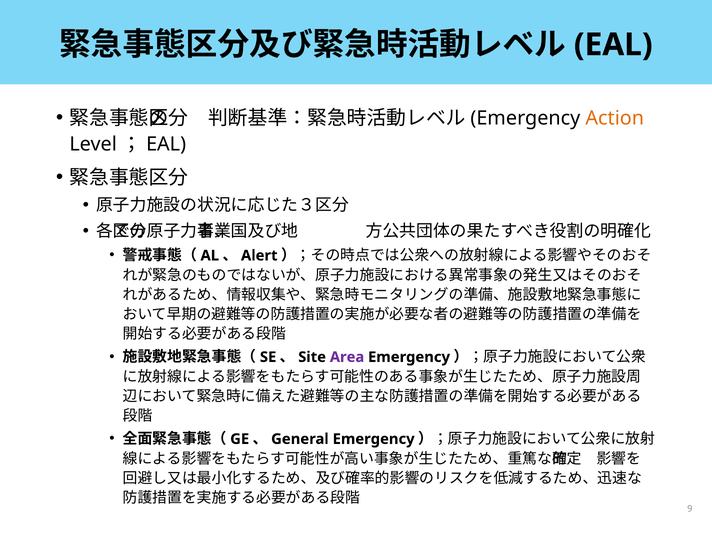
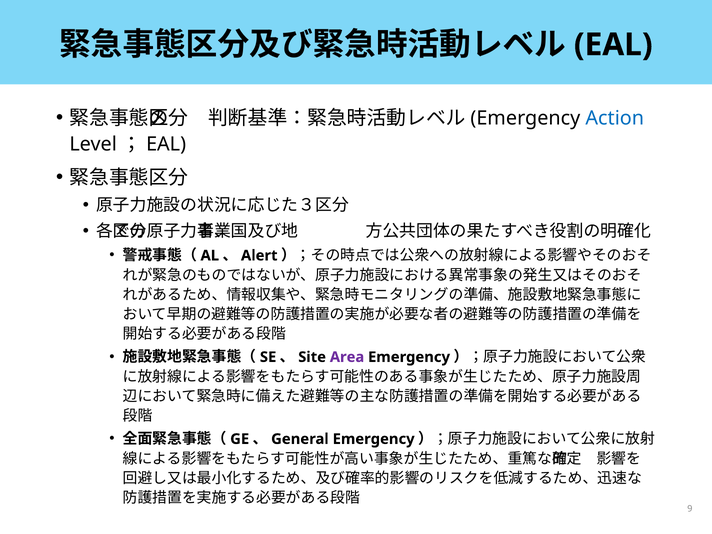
Action colour: orange -> blue
